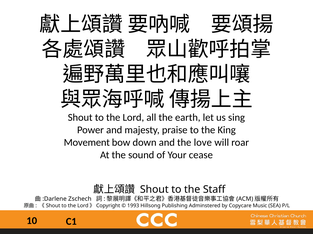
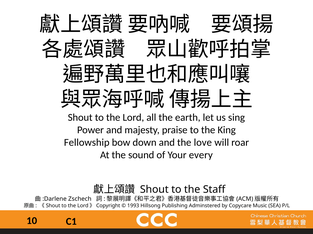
Movement: Movement -> Fellowship
cease: cease -> every
